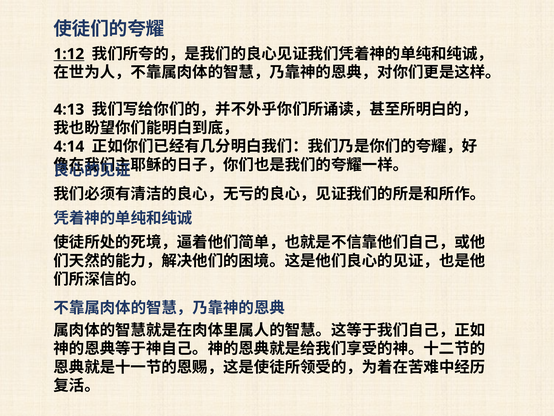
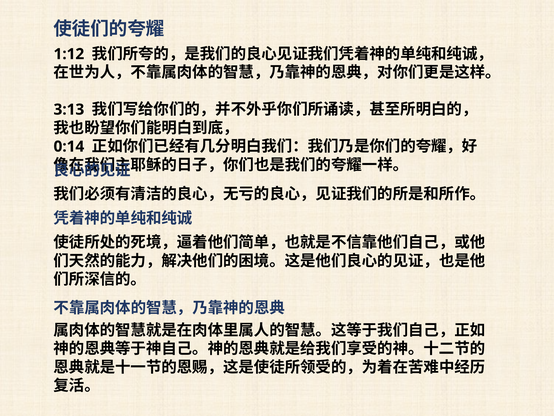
1:12 underline: present -> none
4:13: 4:13 -> 3:13
4:14: 4:14 -> 0:14
